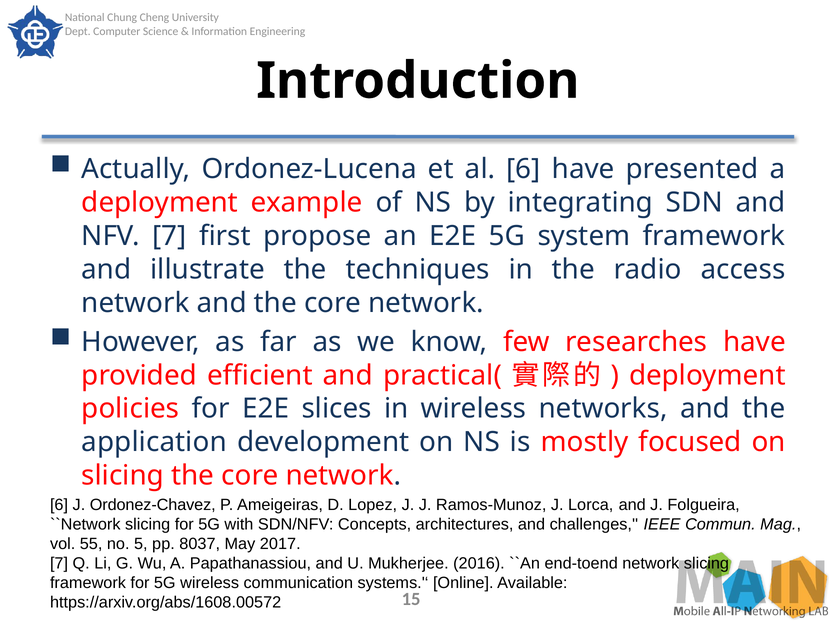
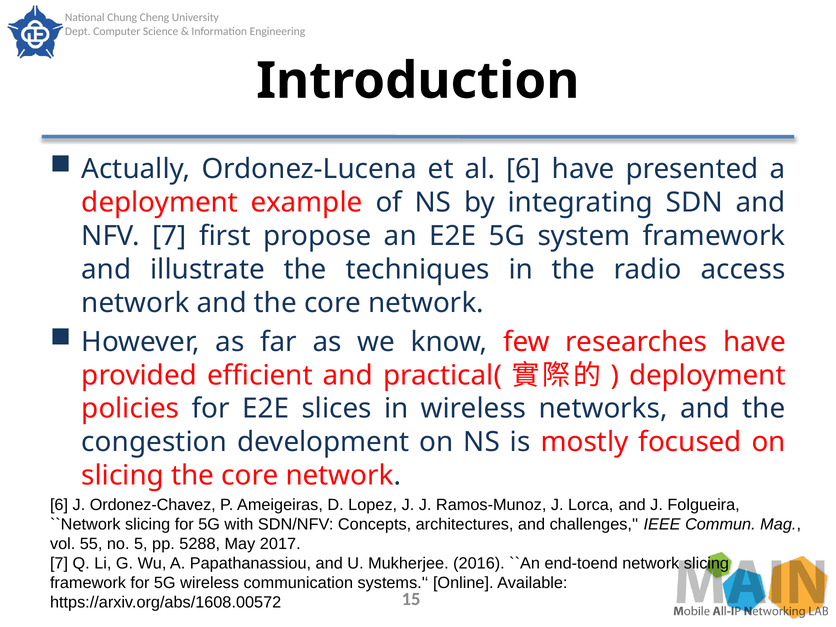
application: application -> congestion
8037: 8037 -> 5288
